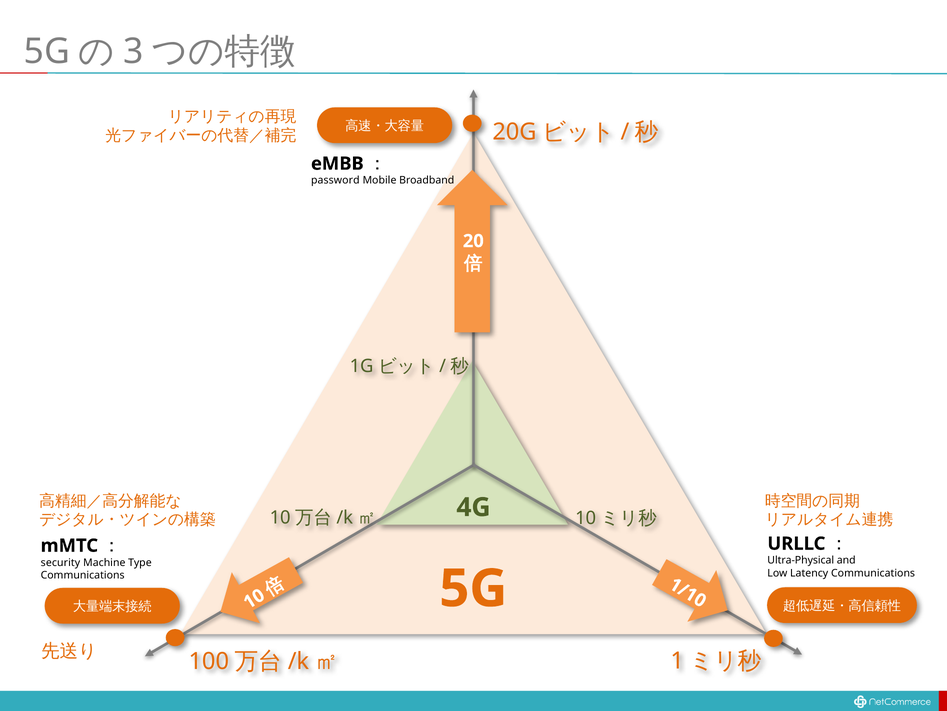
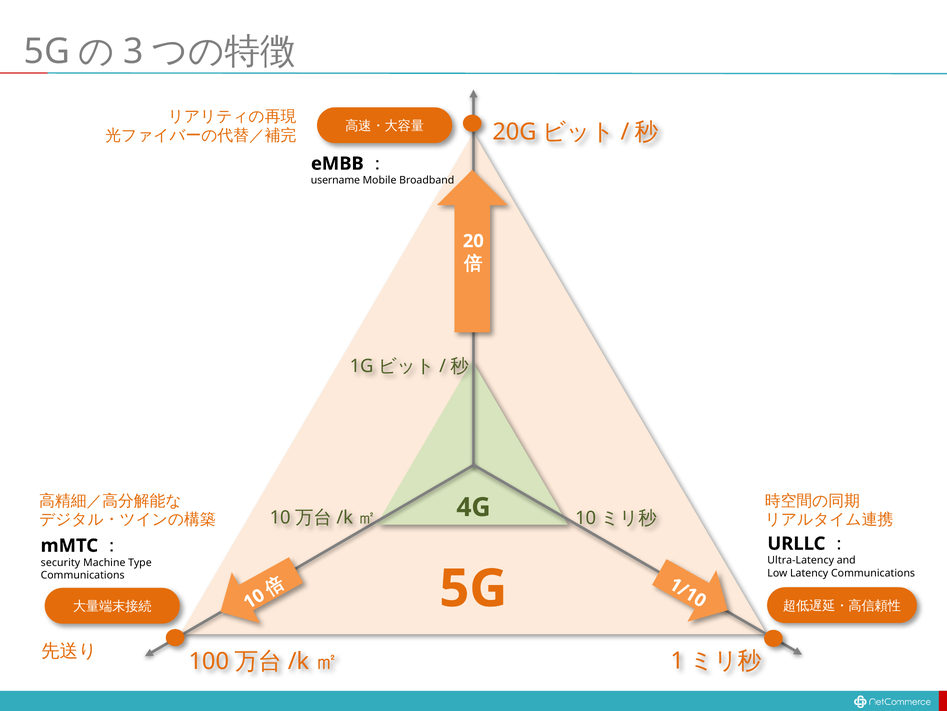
password: password -> username
Ultra-Physical: Ultra-Physical -> Ultra-Latency
